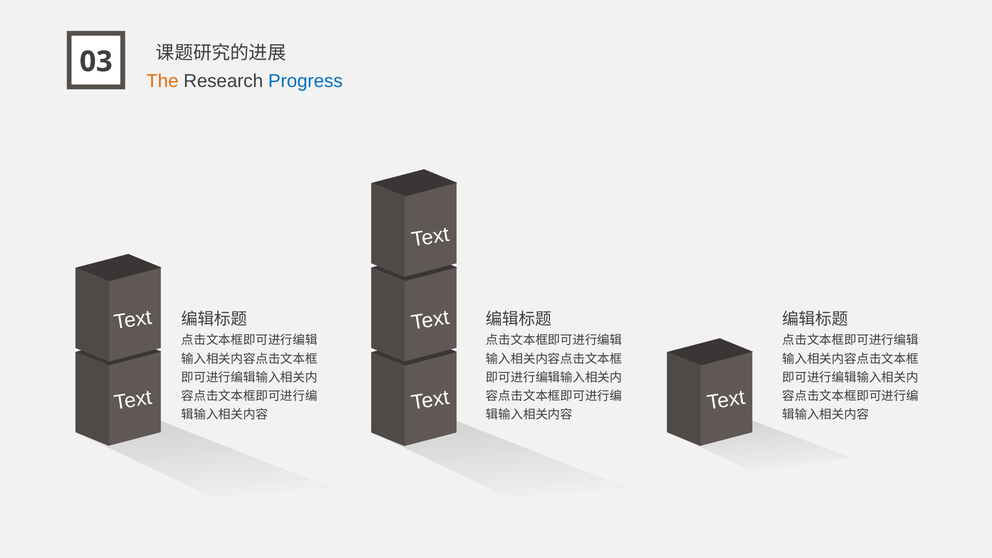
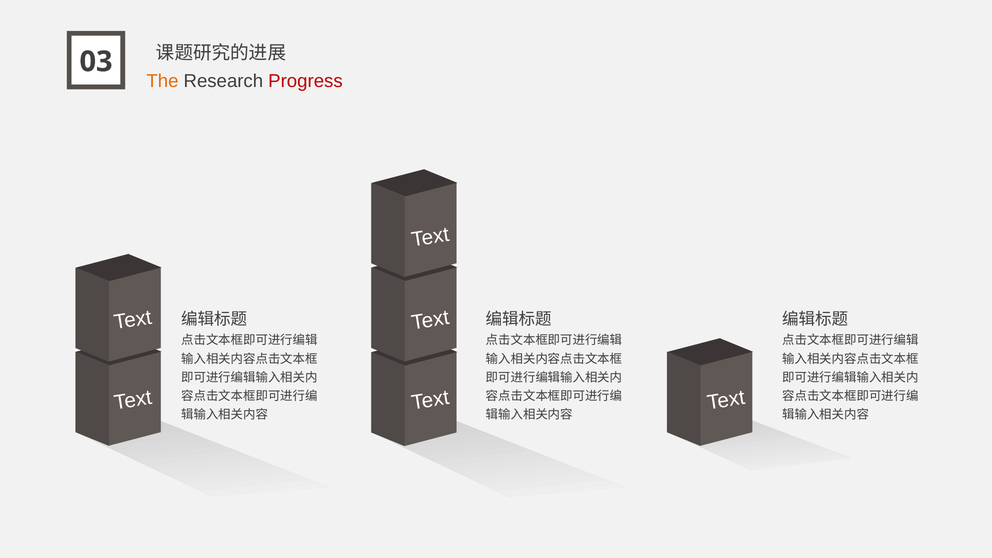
Progress colour: blue -> red
